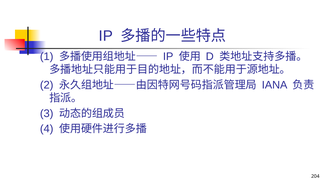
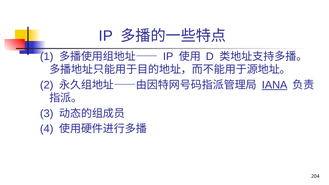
IANA underline: none -> present
